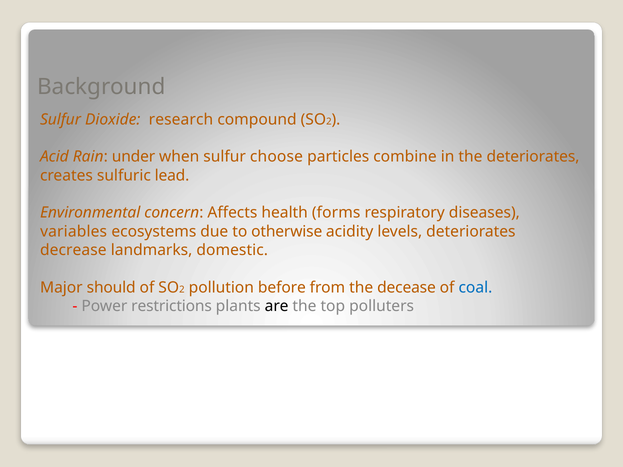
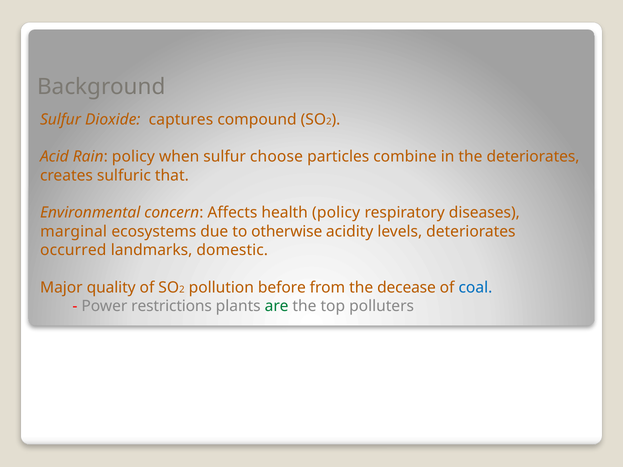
research: research -> captures
Rain under: under -> policy
lead: lead -> that
health forms: forms -> policy
variables: variables -> marginal
decrease: decrease -> occurred
should: should -> quality
are colour: black -> green
